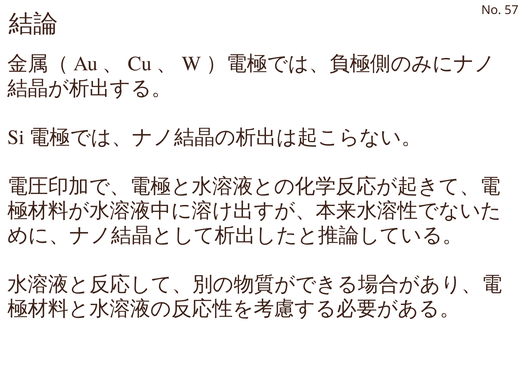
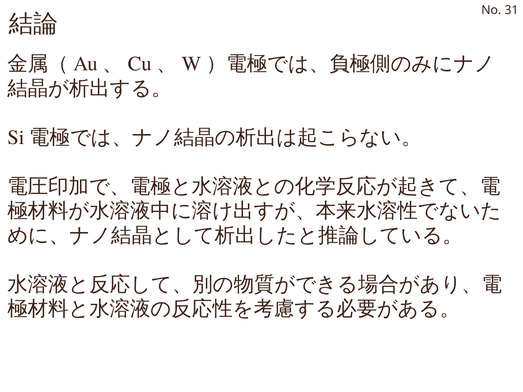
57: 57 -> 31
